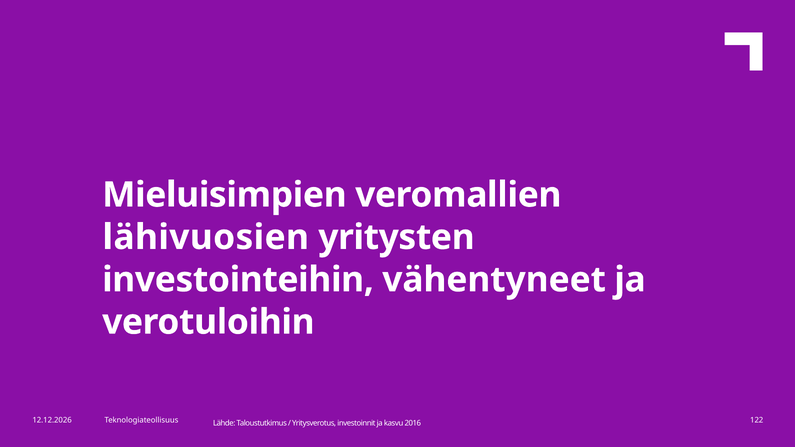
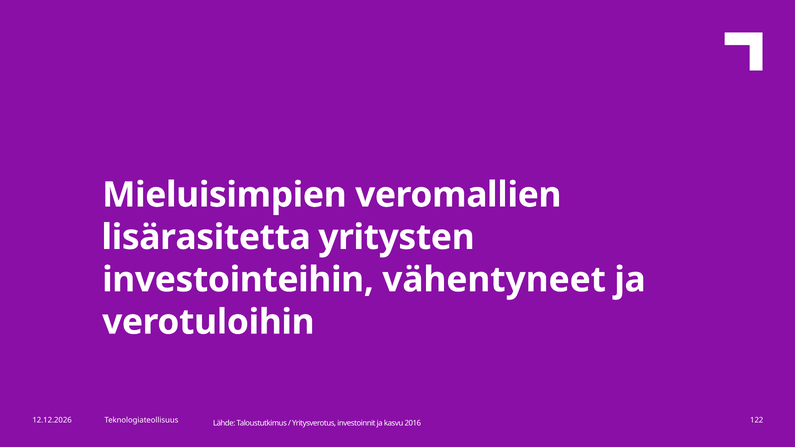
lähivuosien: lähivuosien -> lisärasitetta
